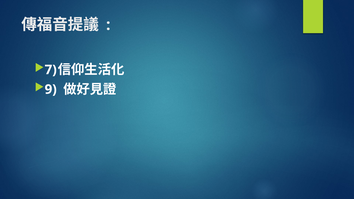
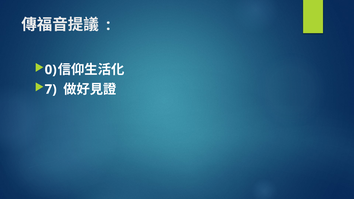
7: 7 -> 0
9: 9 -> 7
